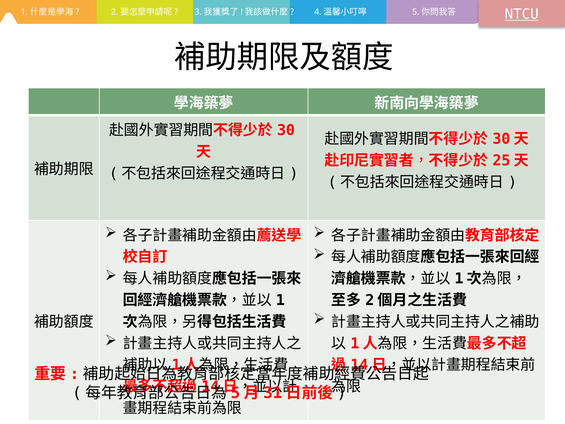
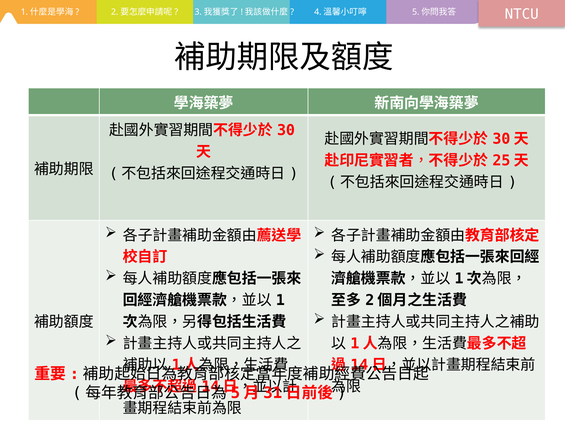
NTCU underline: present -> none
